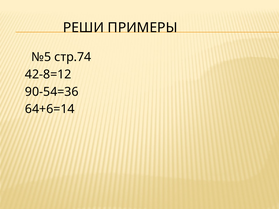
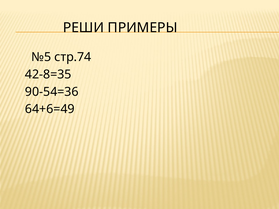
42-8=12: 42-8=12 -> 42-8=35
64+6=14: 64+6=14 -> 64+6=49
